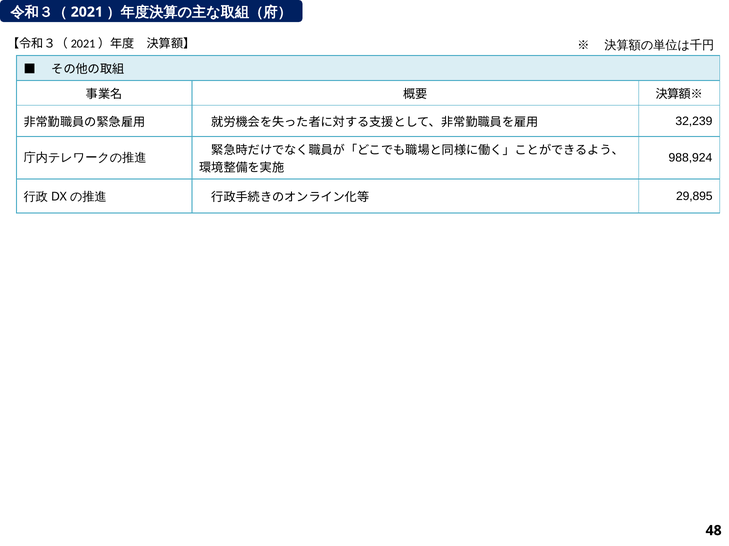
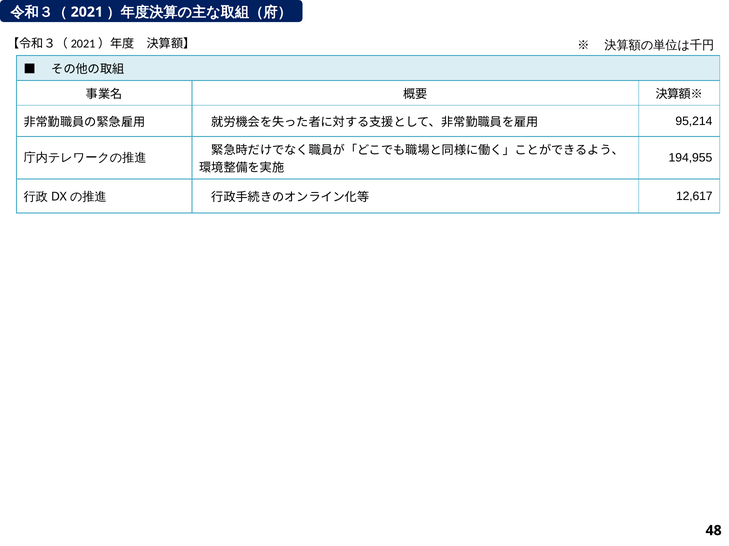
32,239: 32,239 -> 95,214
988,924: 988,924 -> 194,955
29,895: 29,895 -> 12,617
